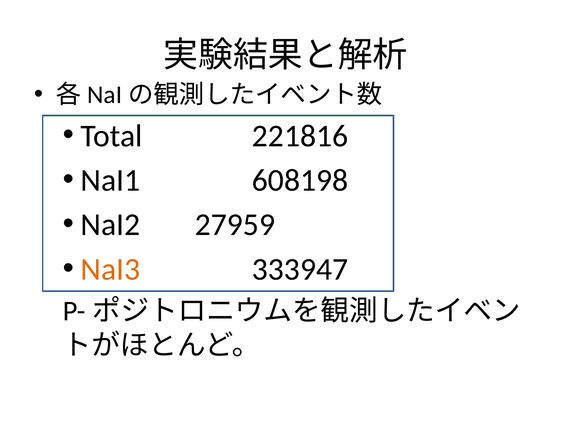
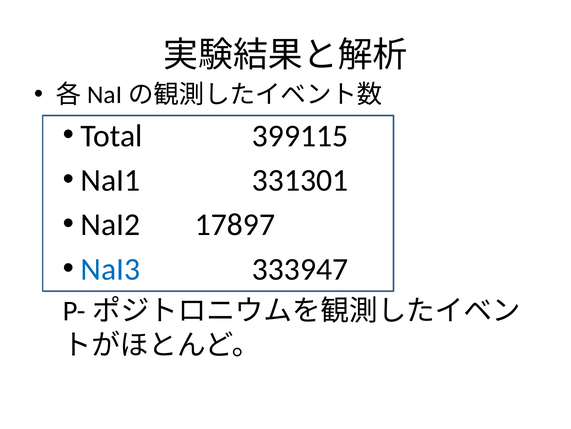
221816: 221816 -> 399115
608198: 608198 -> 331301
27959: 27959 -> 17897
NaI3 colour: orange -> blue
